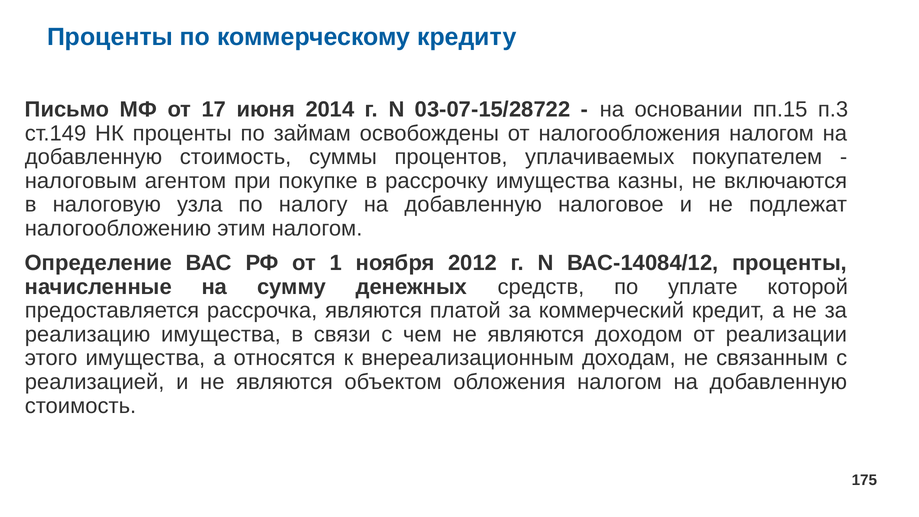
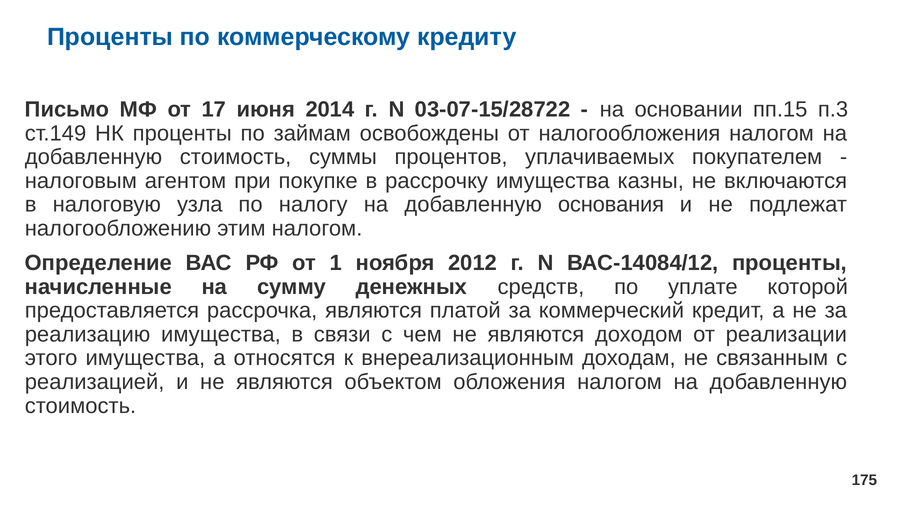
налоговое: налоговое -> основания
